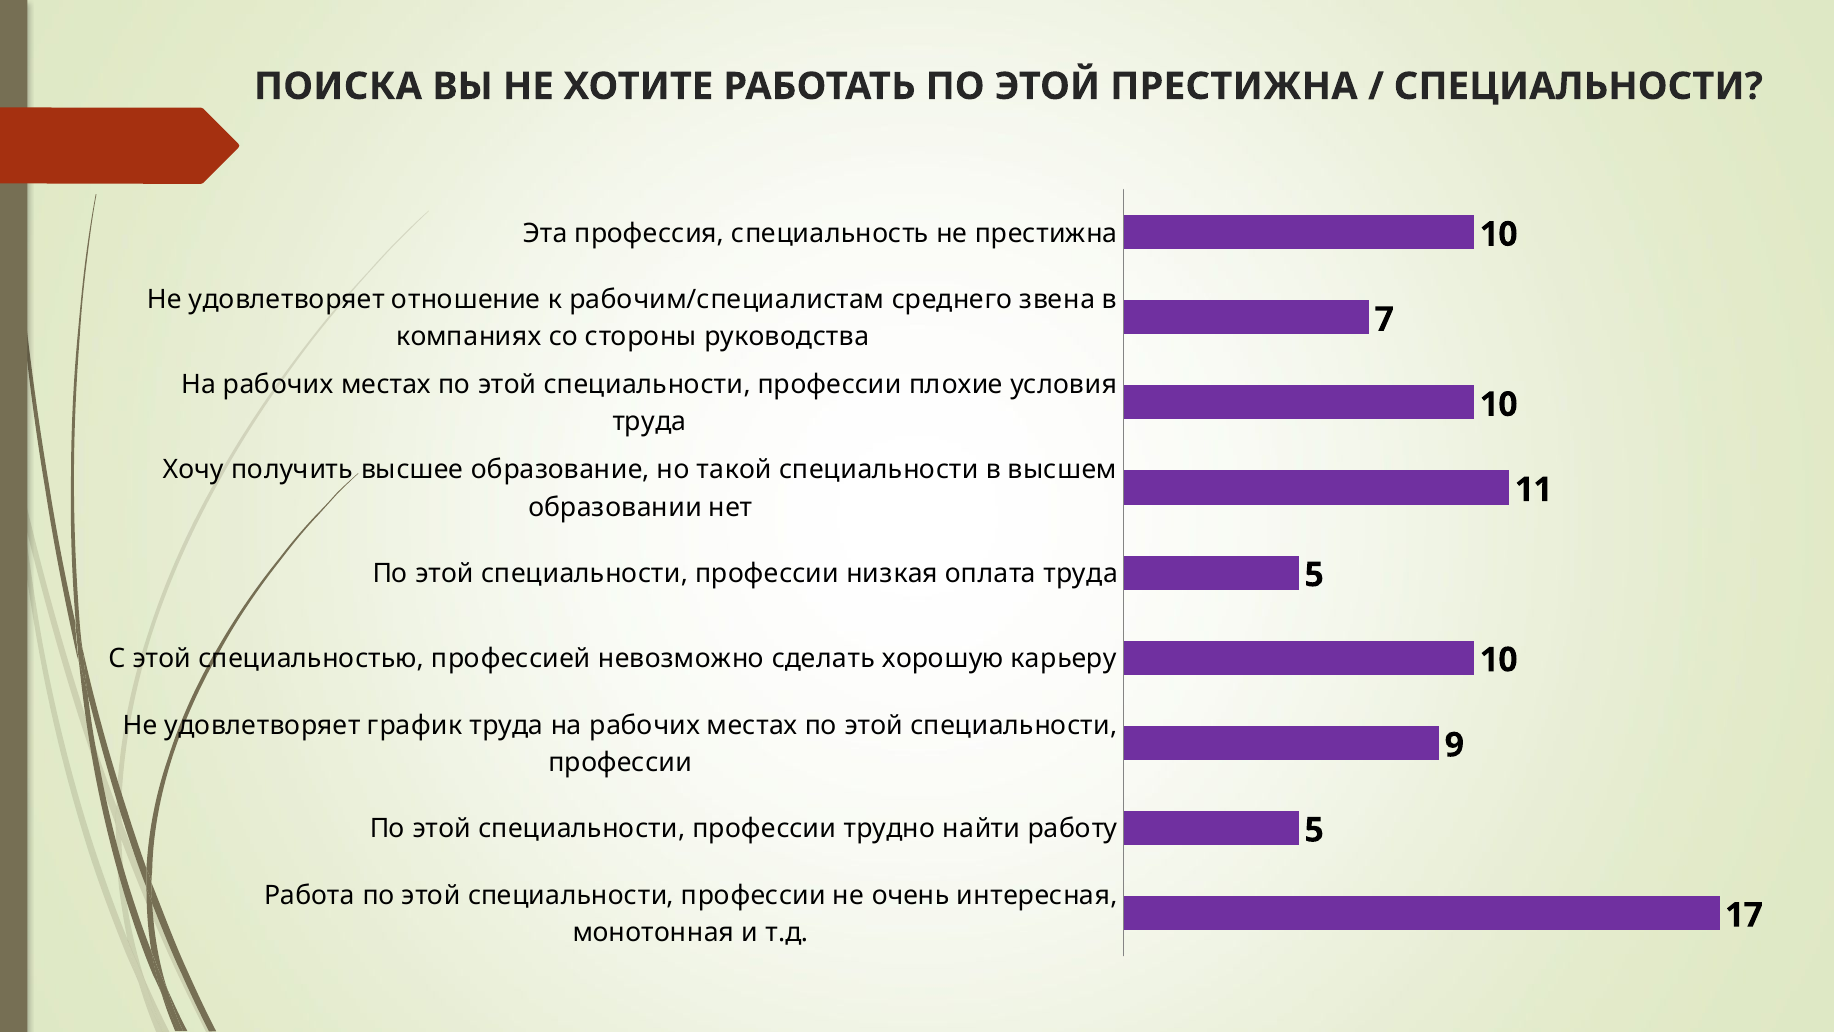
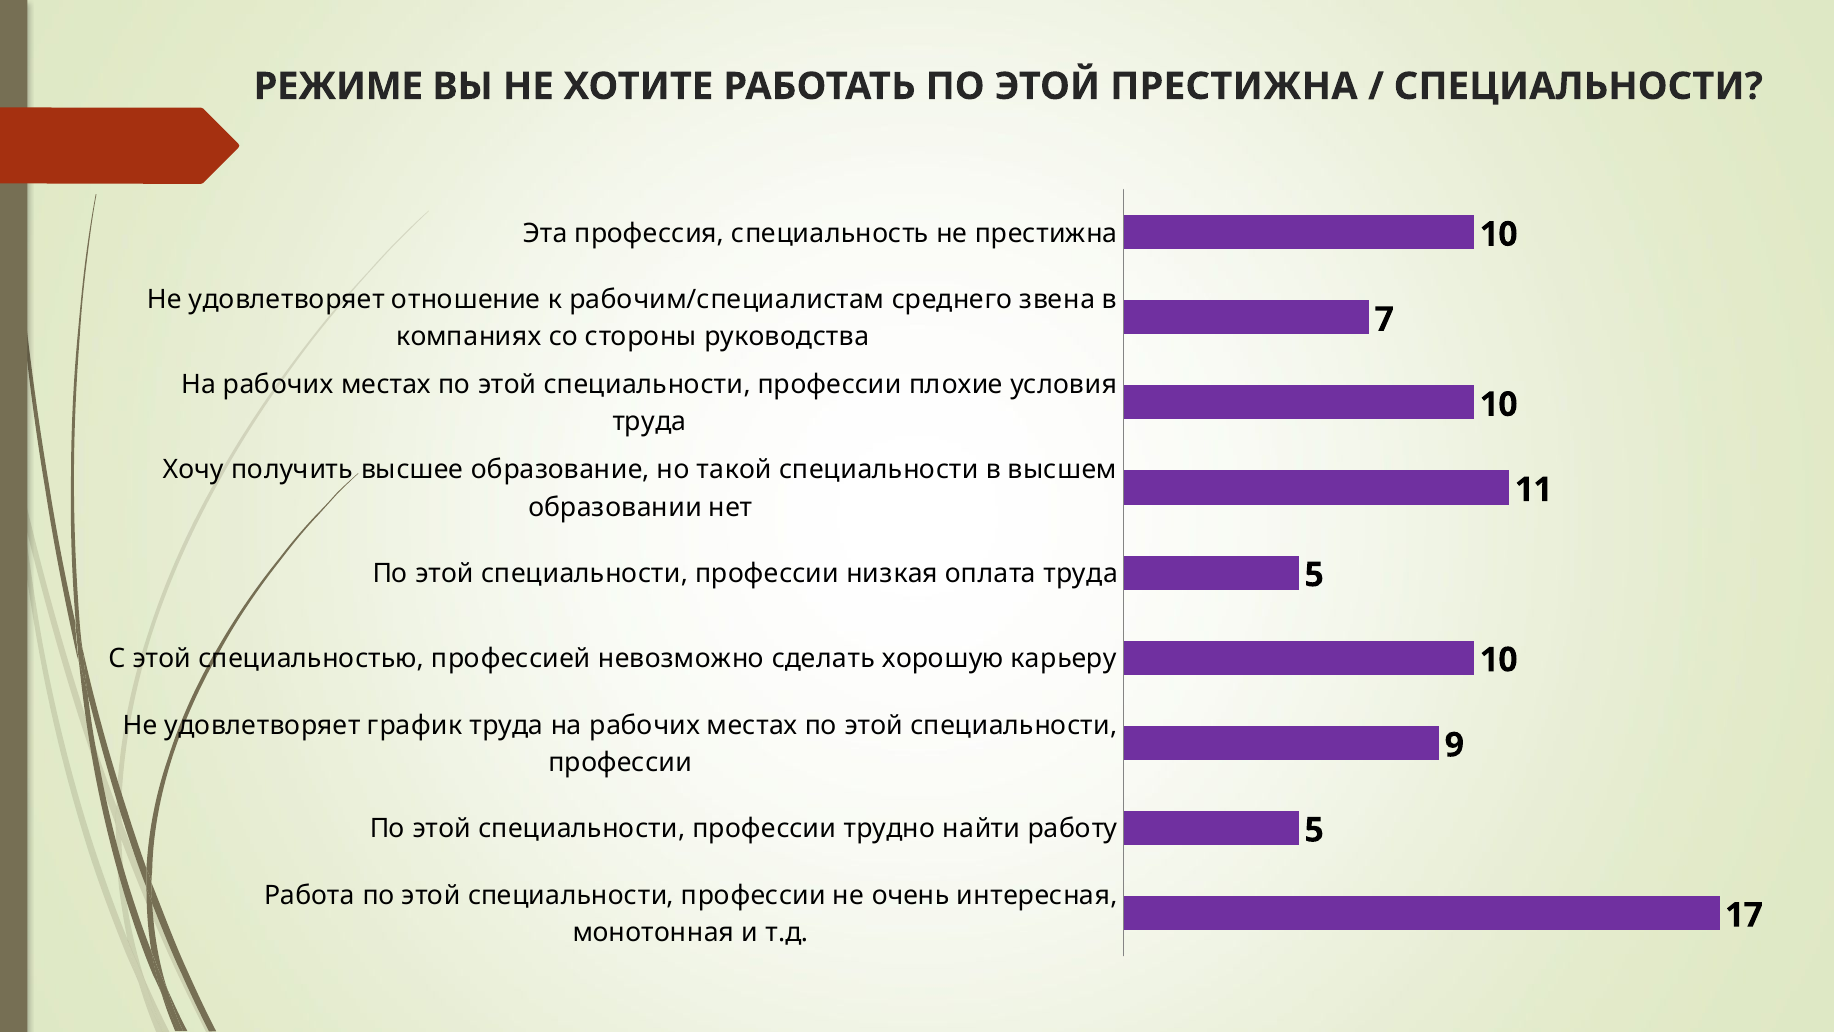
ПОИСКА: ПОИСКА -> РЕЖИМЕ
